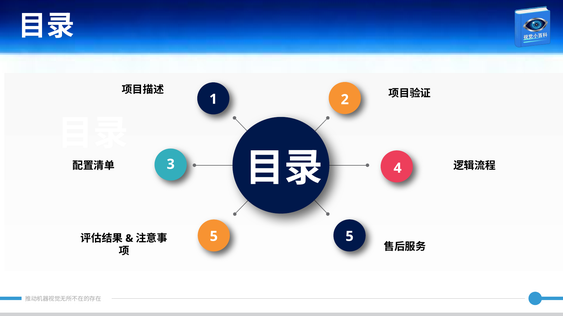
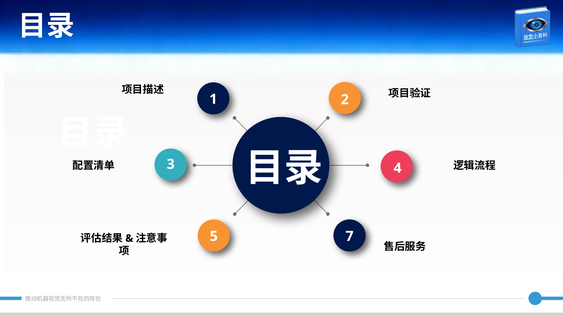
5 5: 5 -> 7
